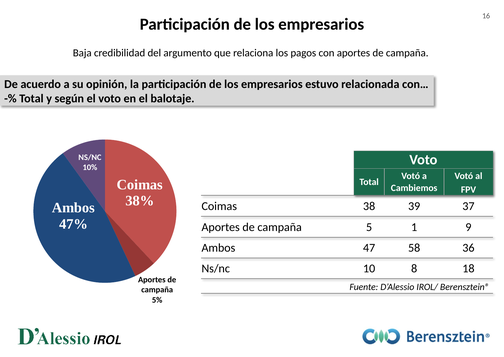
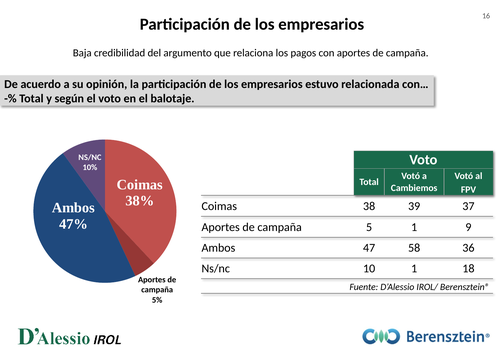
10 8: 8 -> 1
